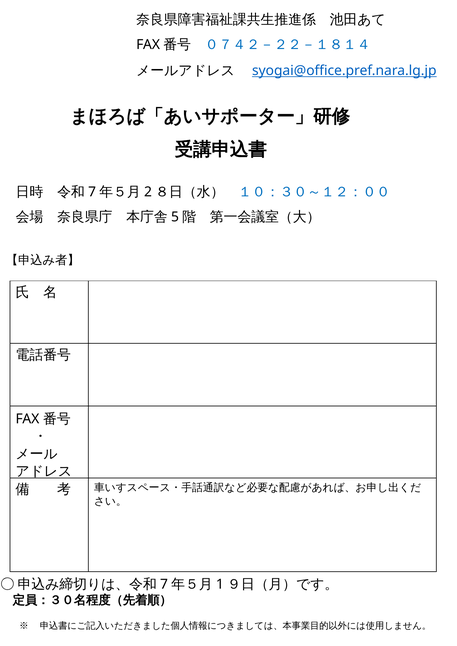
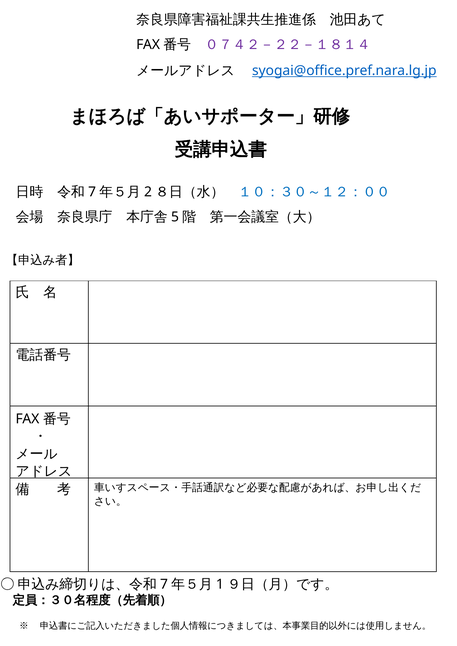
０７４２－２２－１８１４ colour: blue -> purple
